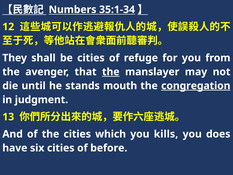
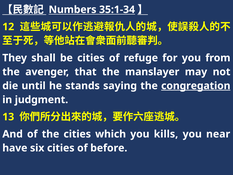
the at (111, 72) underline: present -> none
mouth: mouth -> saying
does: does -> near
